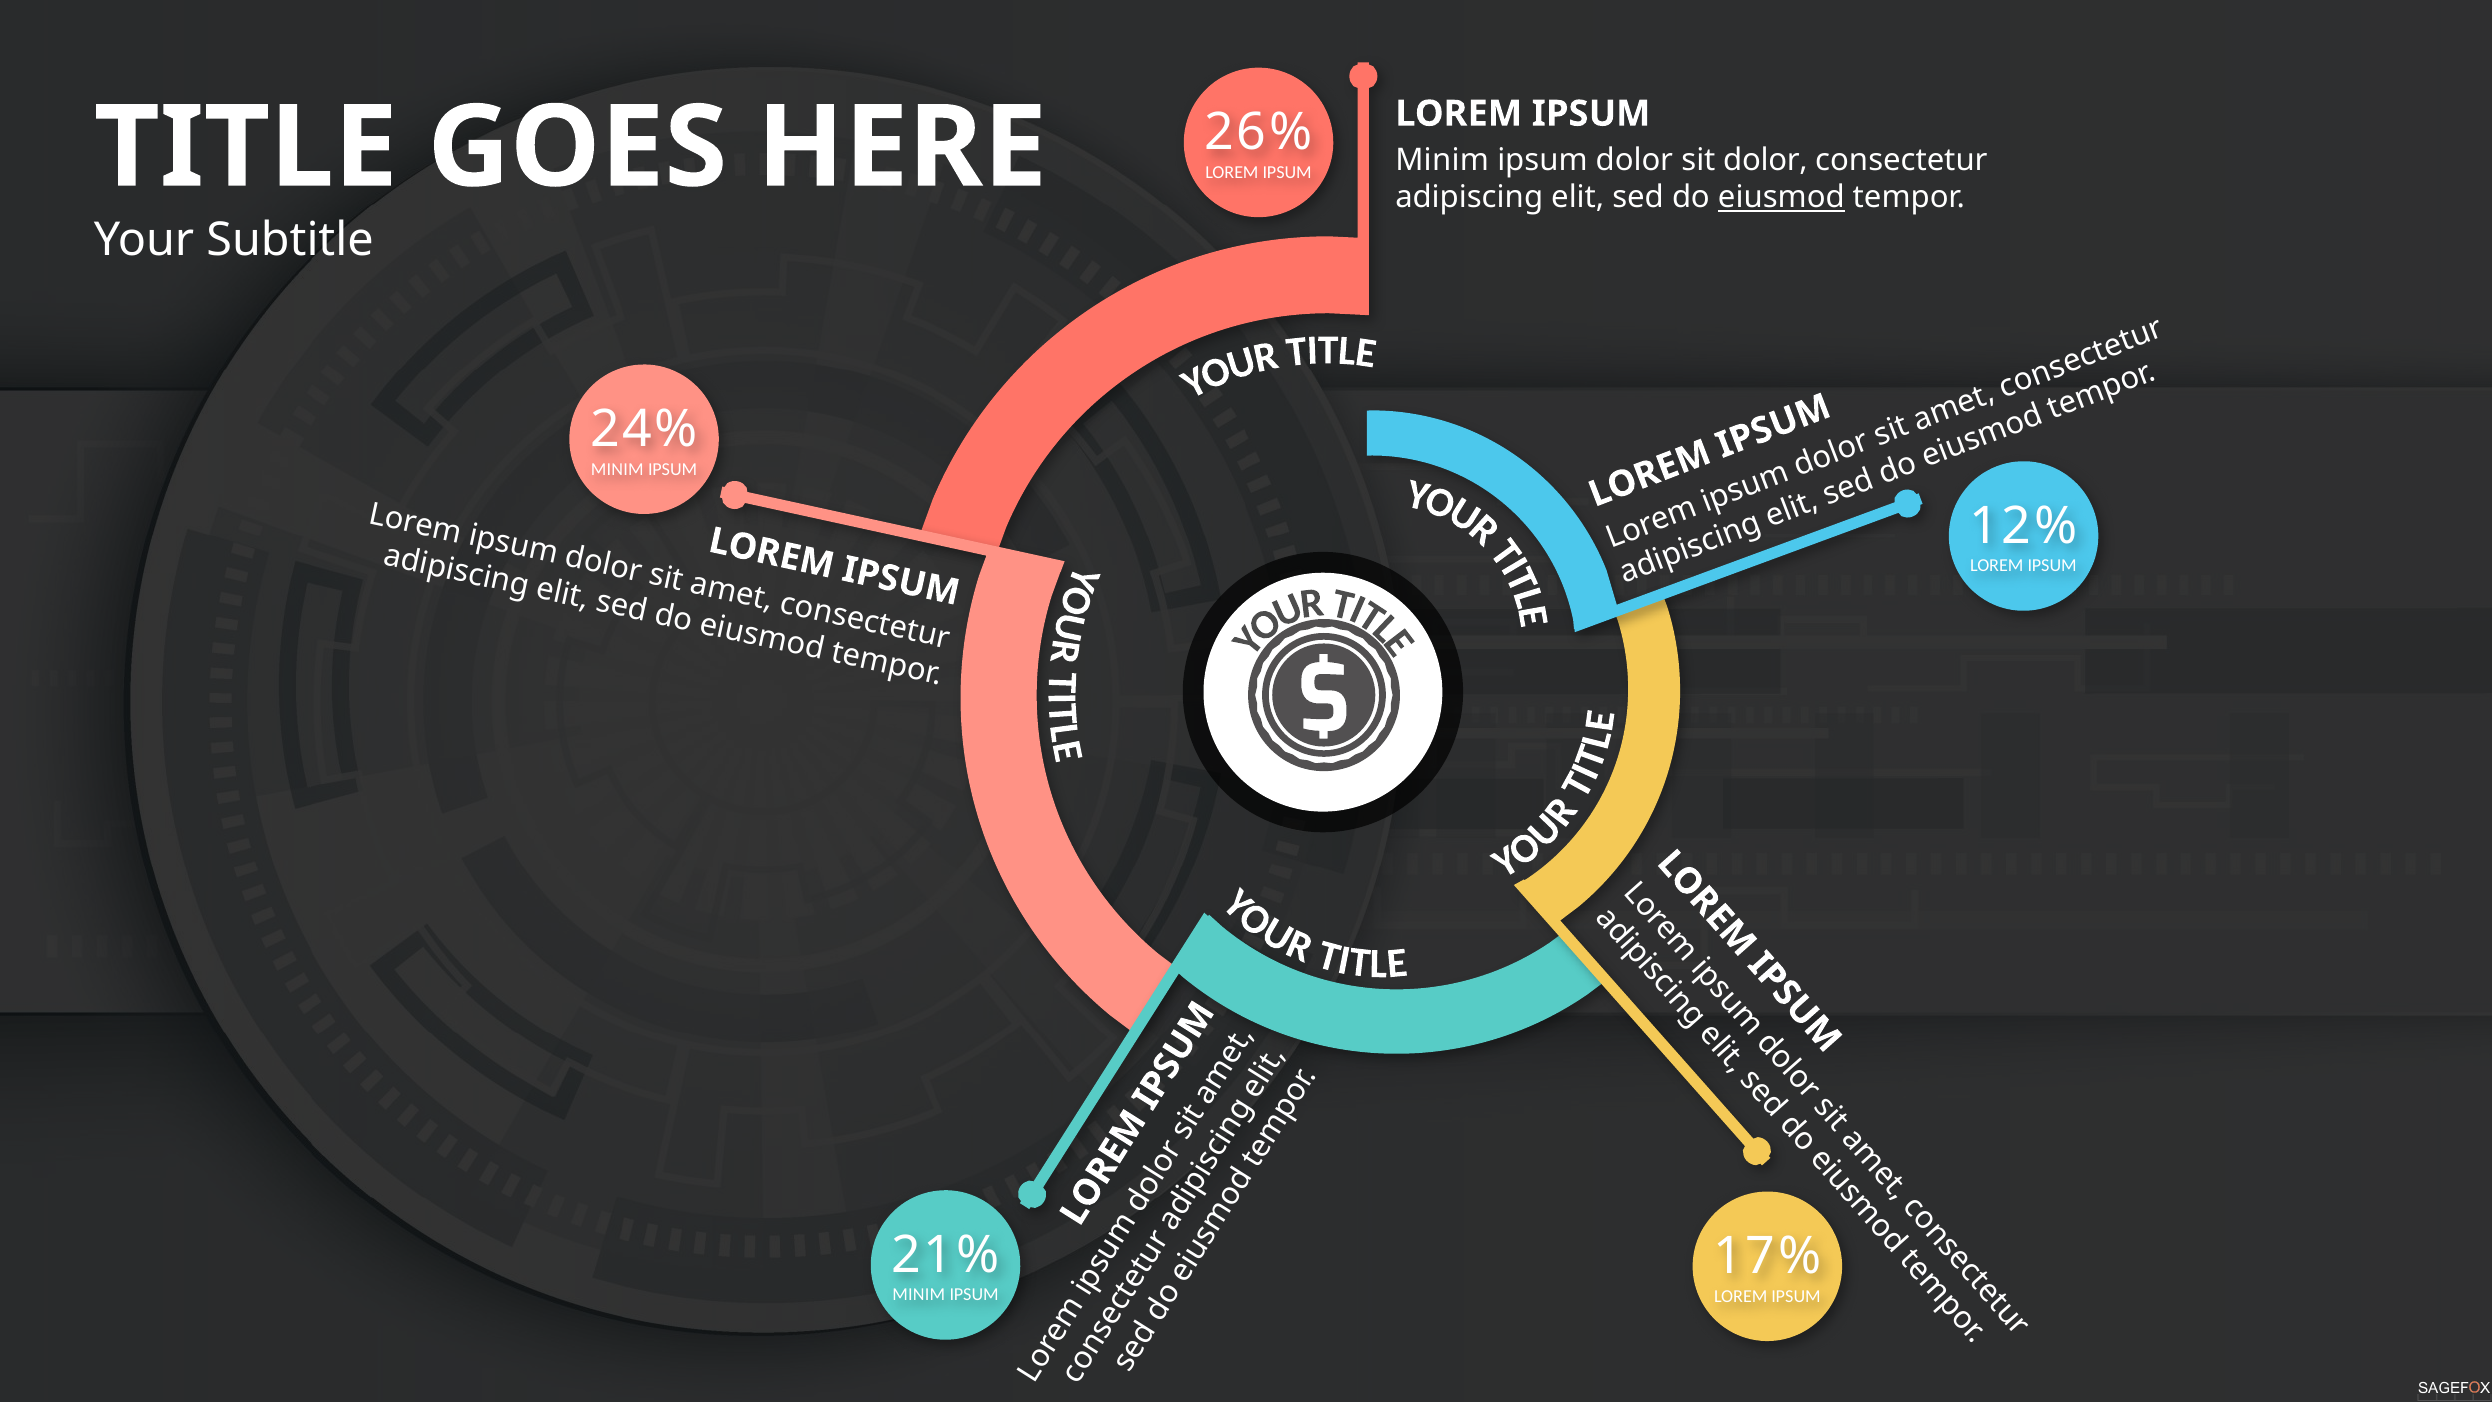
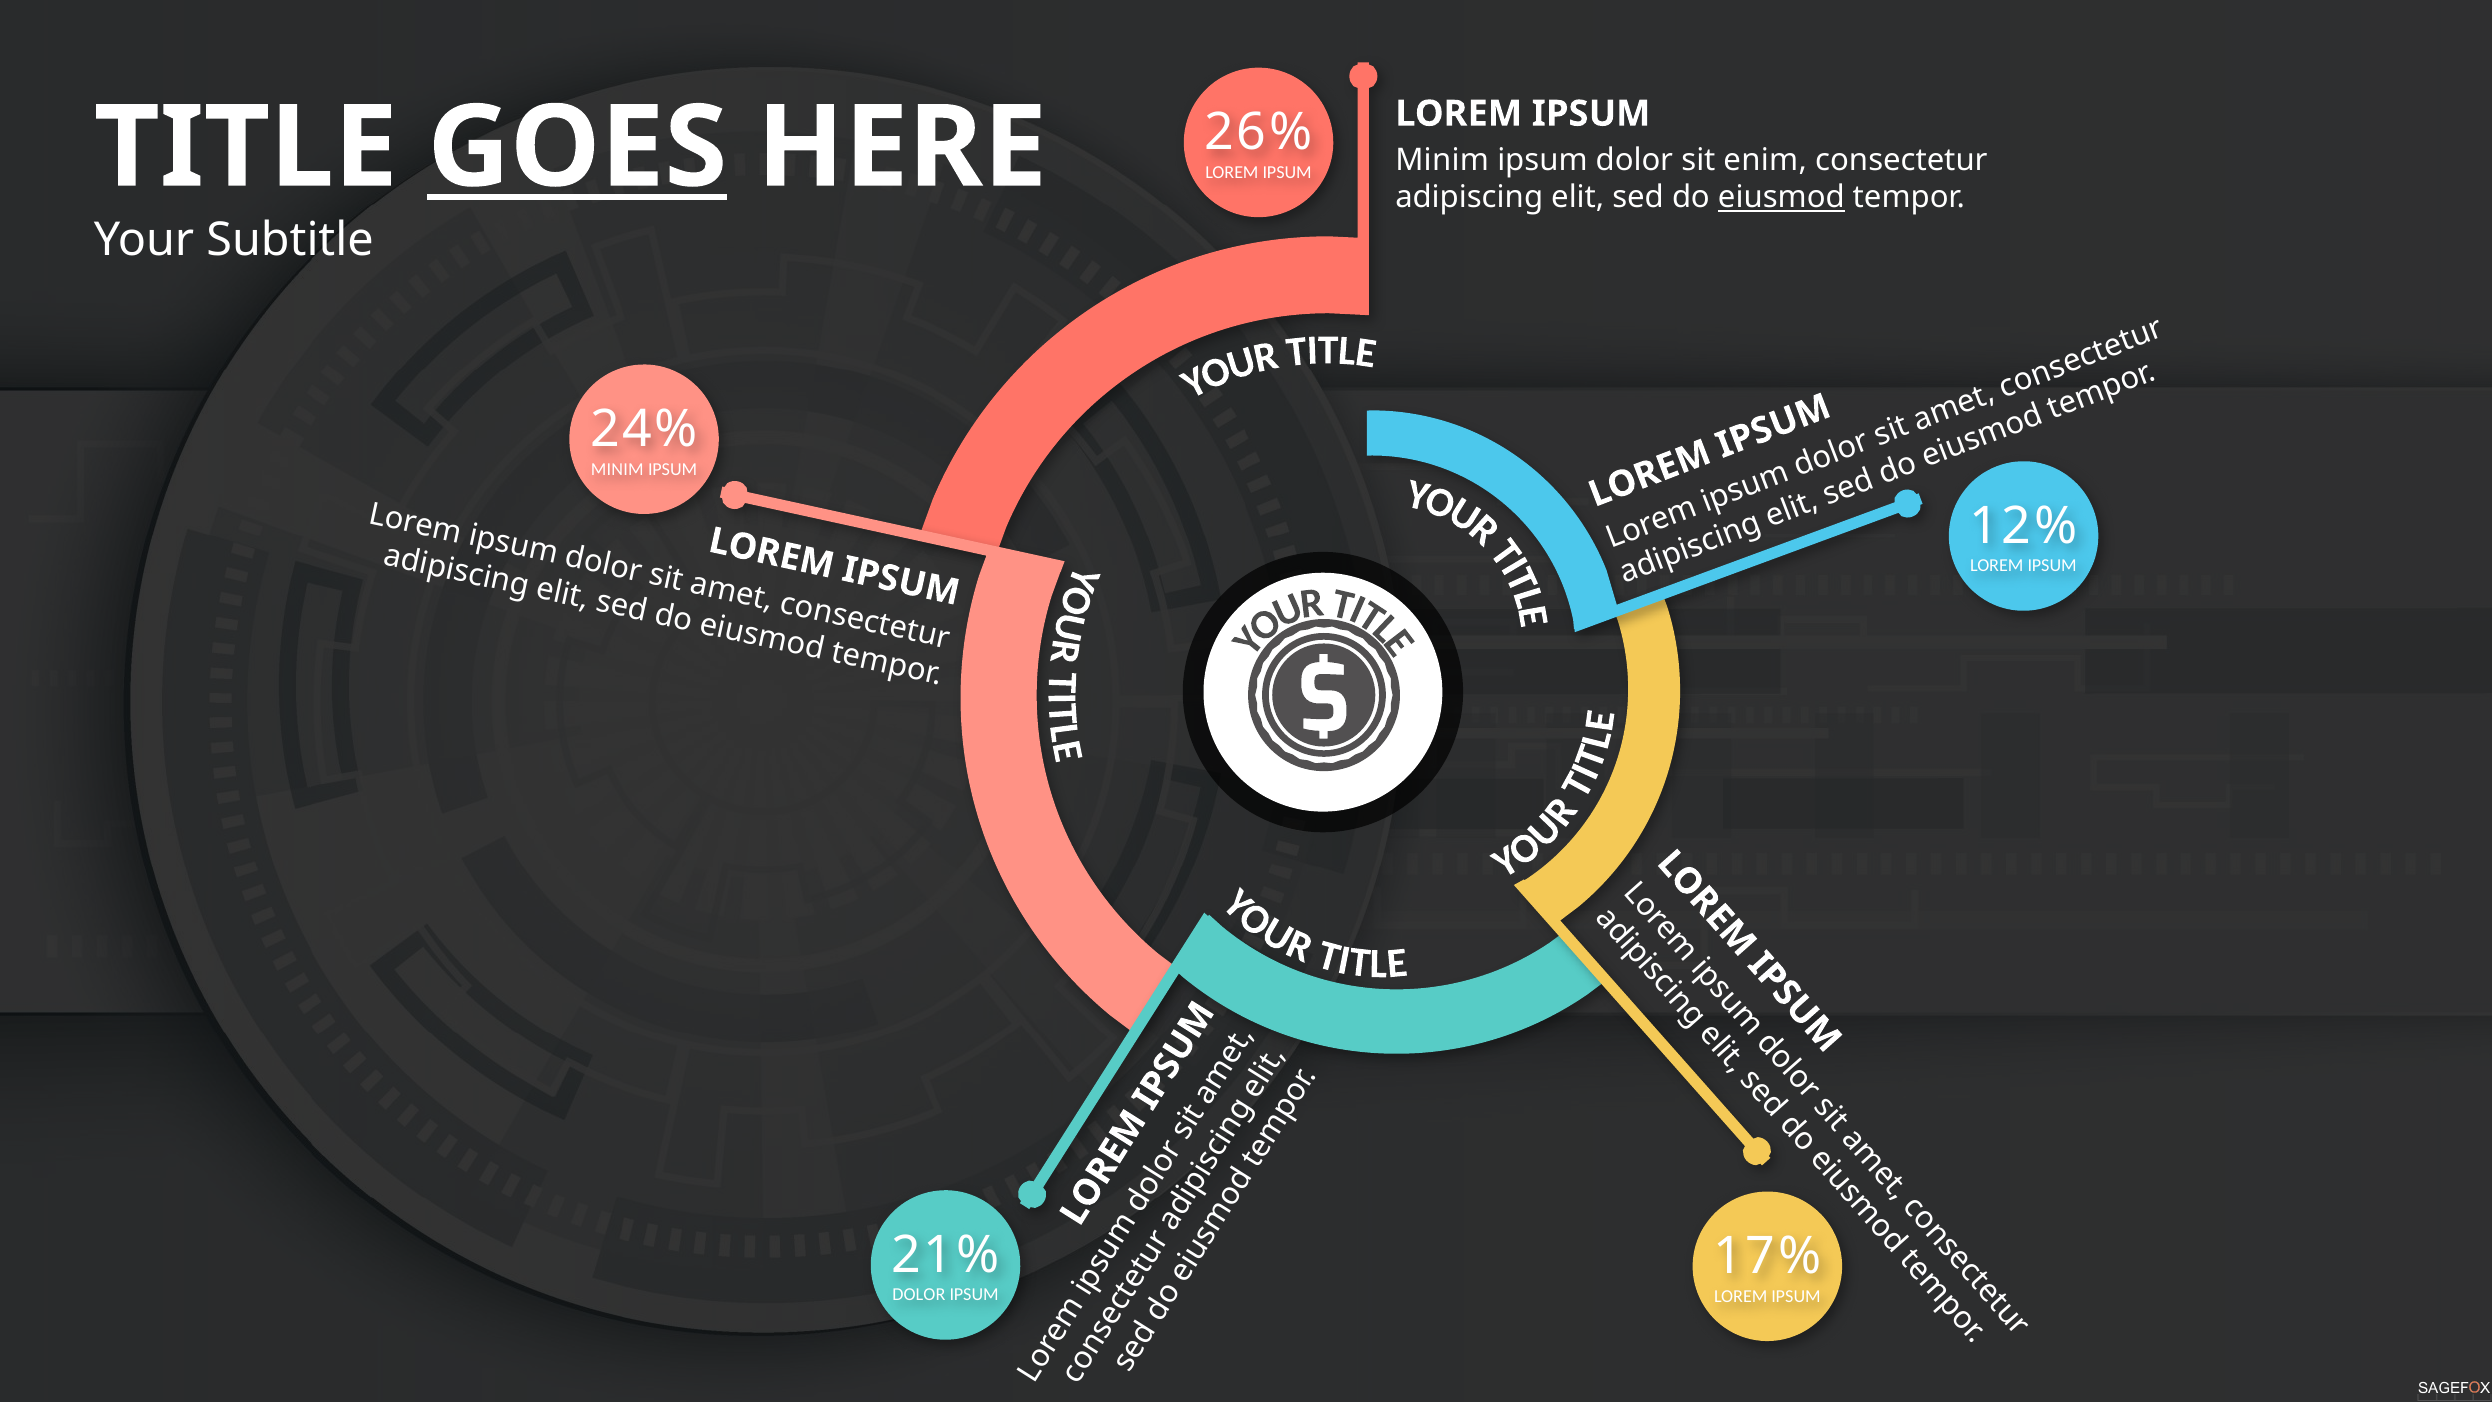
GOES underline: none -> present
sit dolor: dolor -> enim
MINIM at (919, 1295): MINIM -> DOLOR
